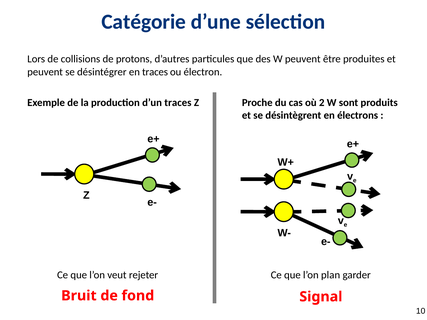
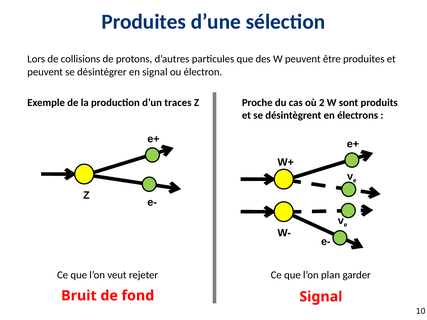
Catégorie at (144, 22): Catégorie -> Produites
en traces: traces -> signal
